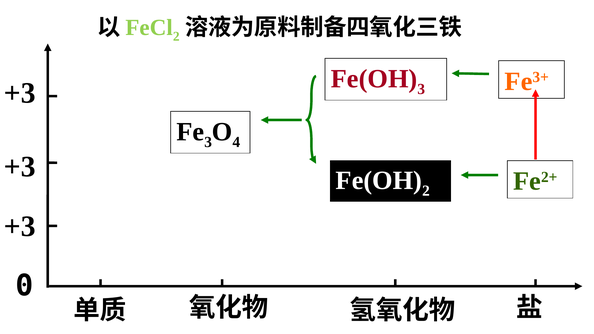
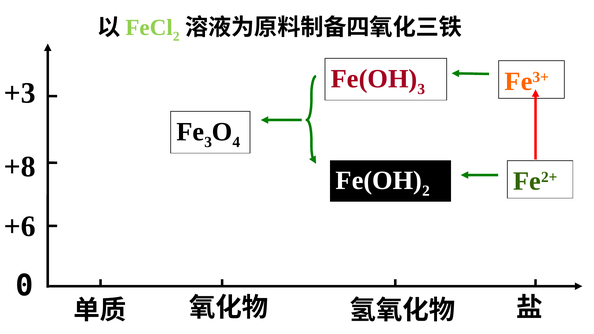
+3 at (20, 167): +3 -> +8
+3 at (20, 226): +3 -> +6
